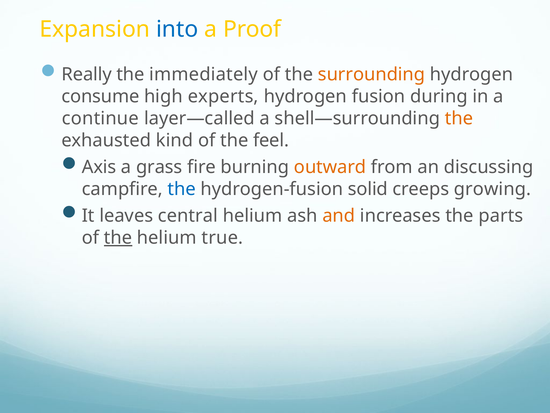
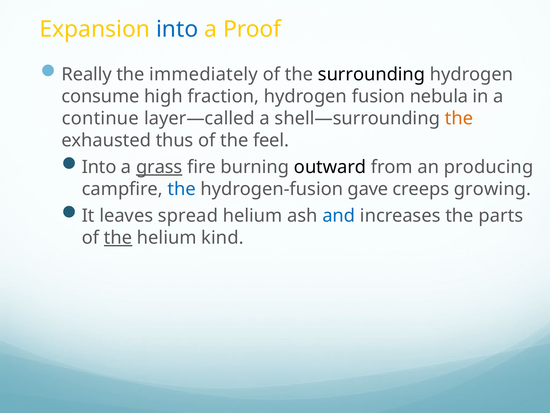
surrounding colour: orange -> black
experts: experts -> fraction
during: during -> nebula
kind: kind -> thus
Axis at (99, 167): Axis -> Into
grass underline: none -> present
outward colour: orange -> black
discussing: discussing -> producing
solid: solid -> gave
central: central -> spread
and colour: orange -> blue
true: true -> kind
